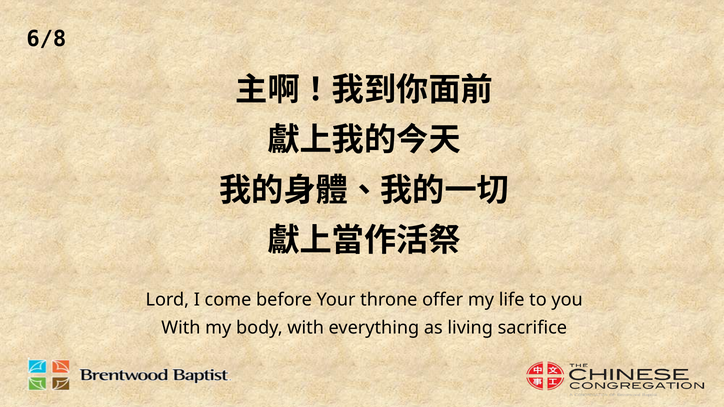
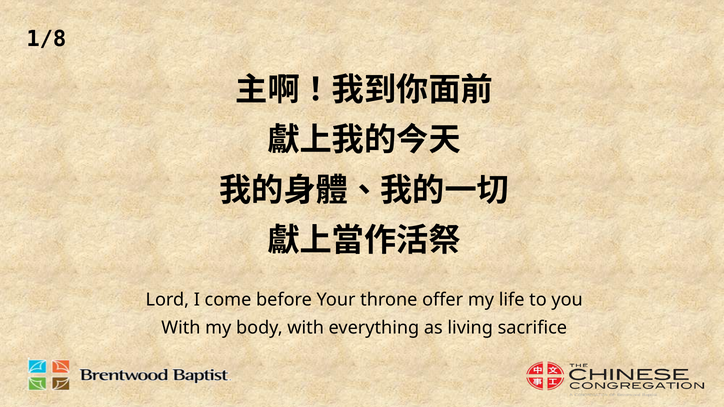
6/8: 6/8 -> 1/8
